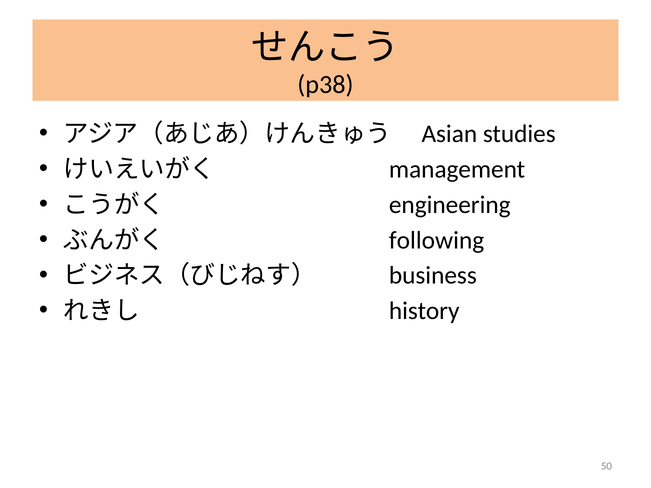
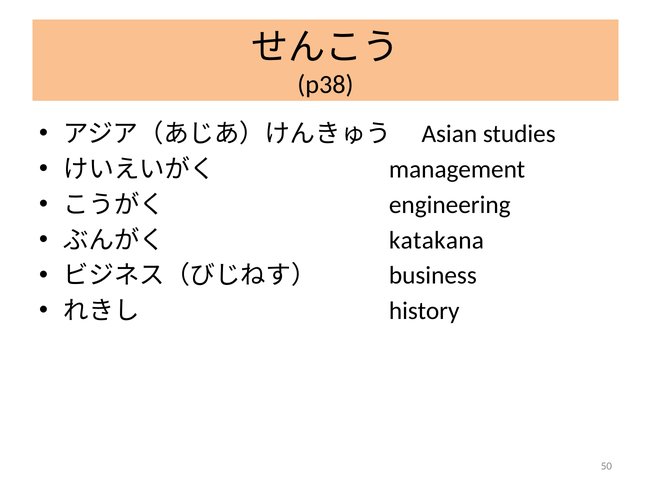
following: following -> katakana
